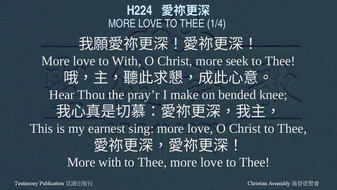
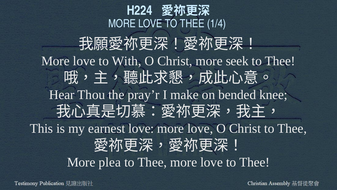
earnest sing: sing -> love
More with: with -> plea
